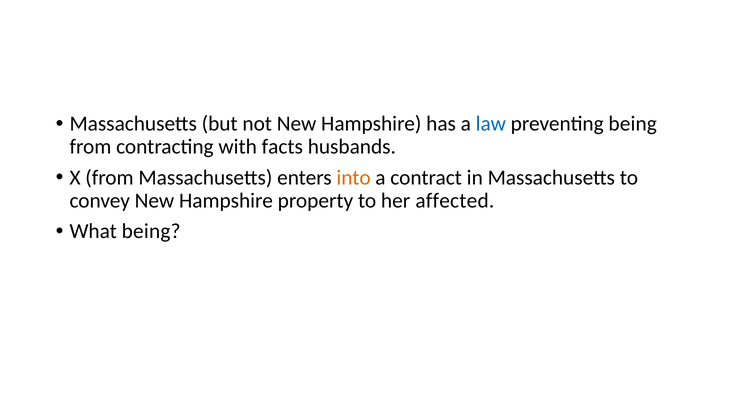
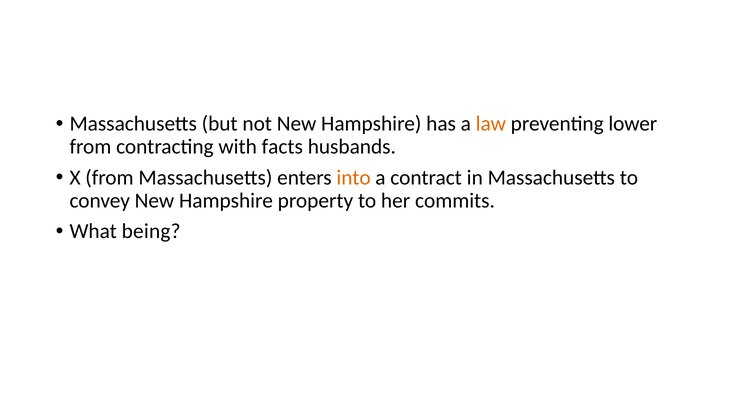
law colour: blue -> orange
preventing being: being -> lower
affected: affected -> commits
